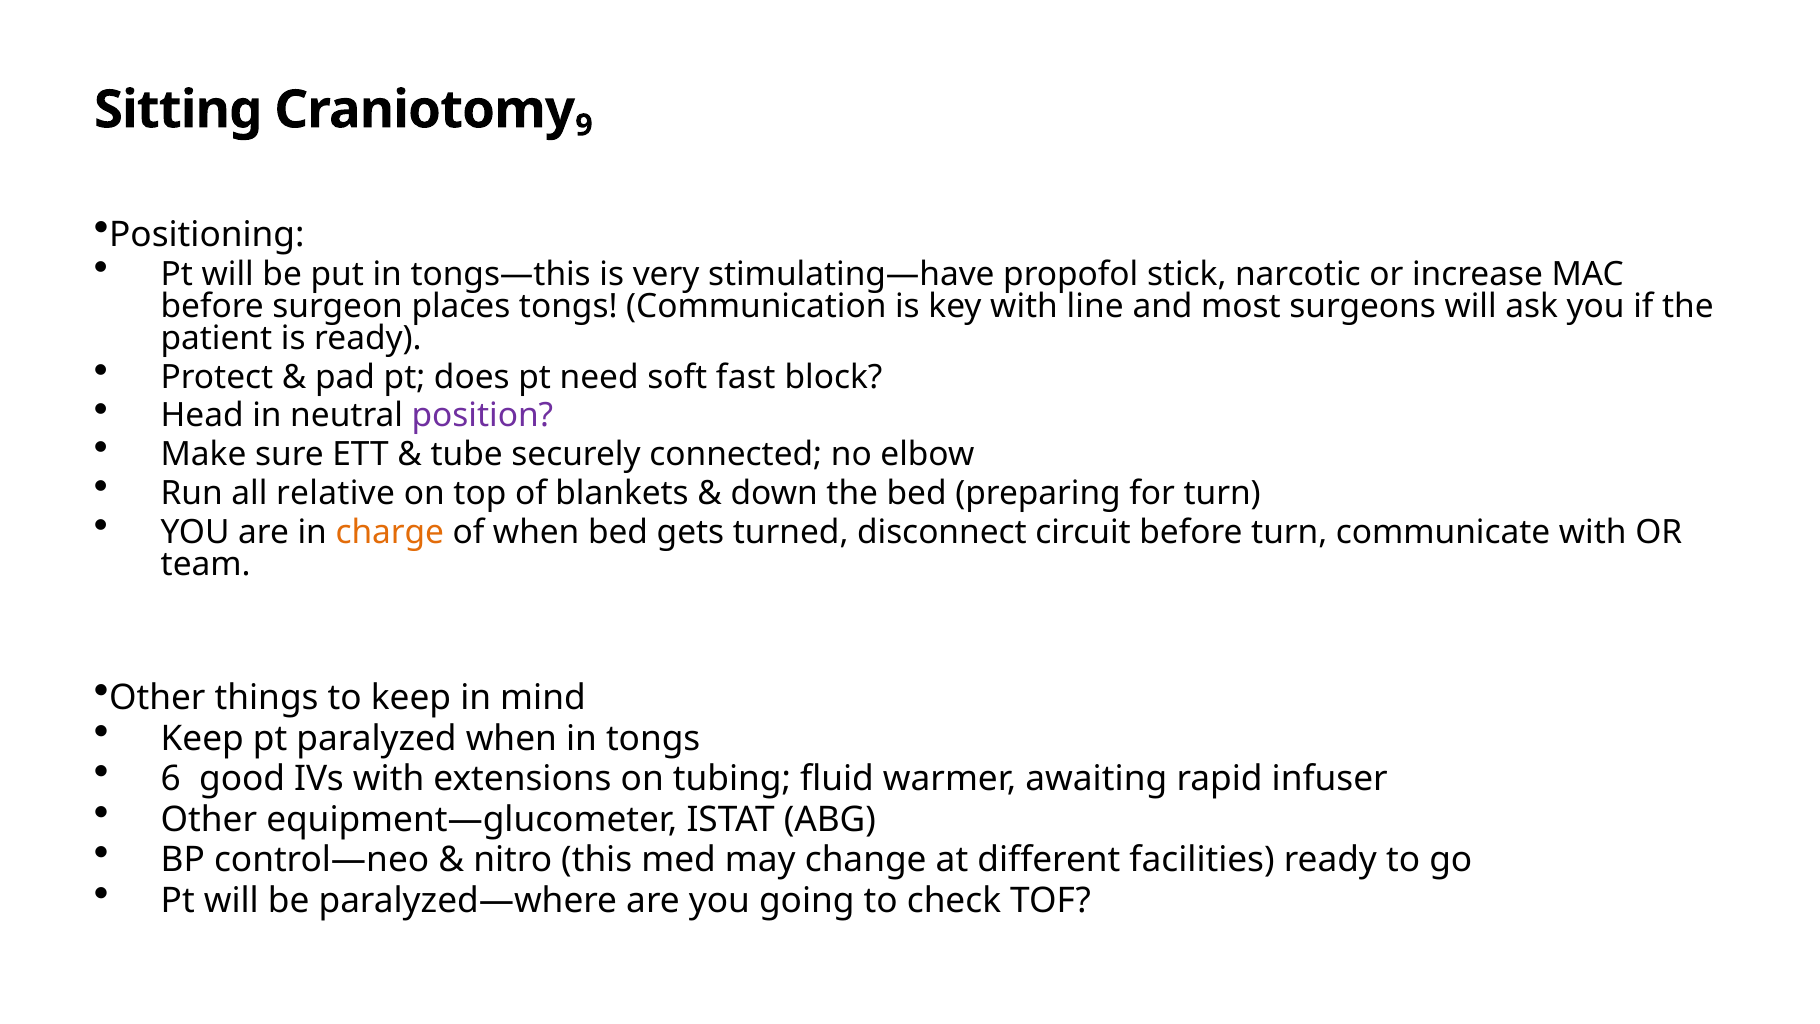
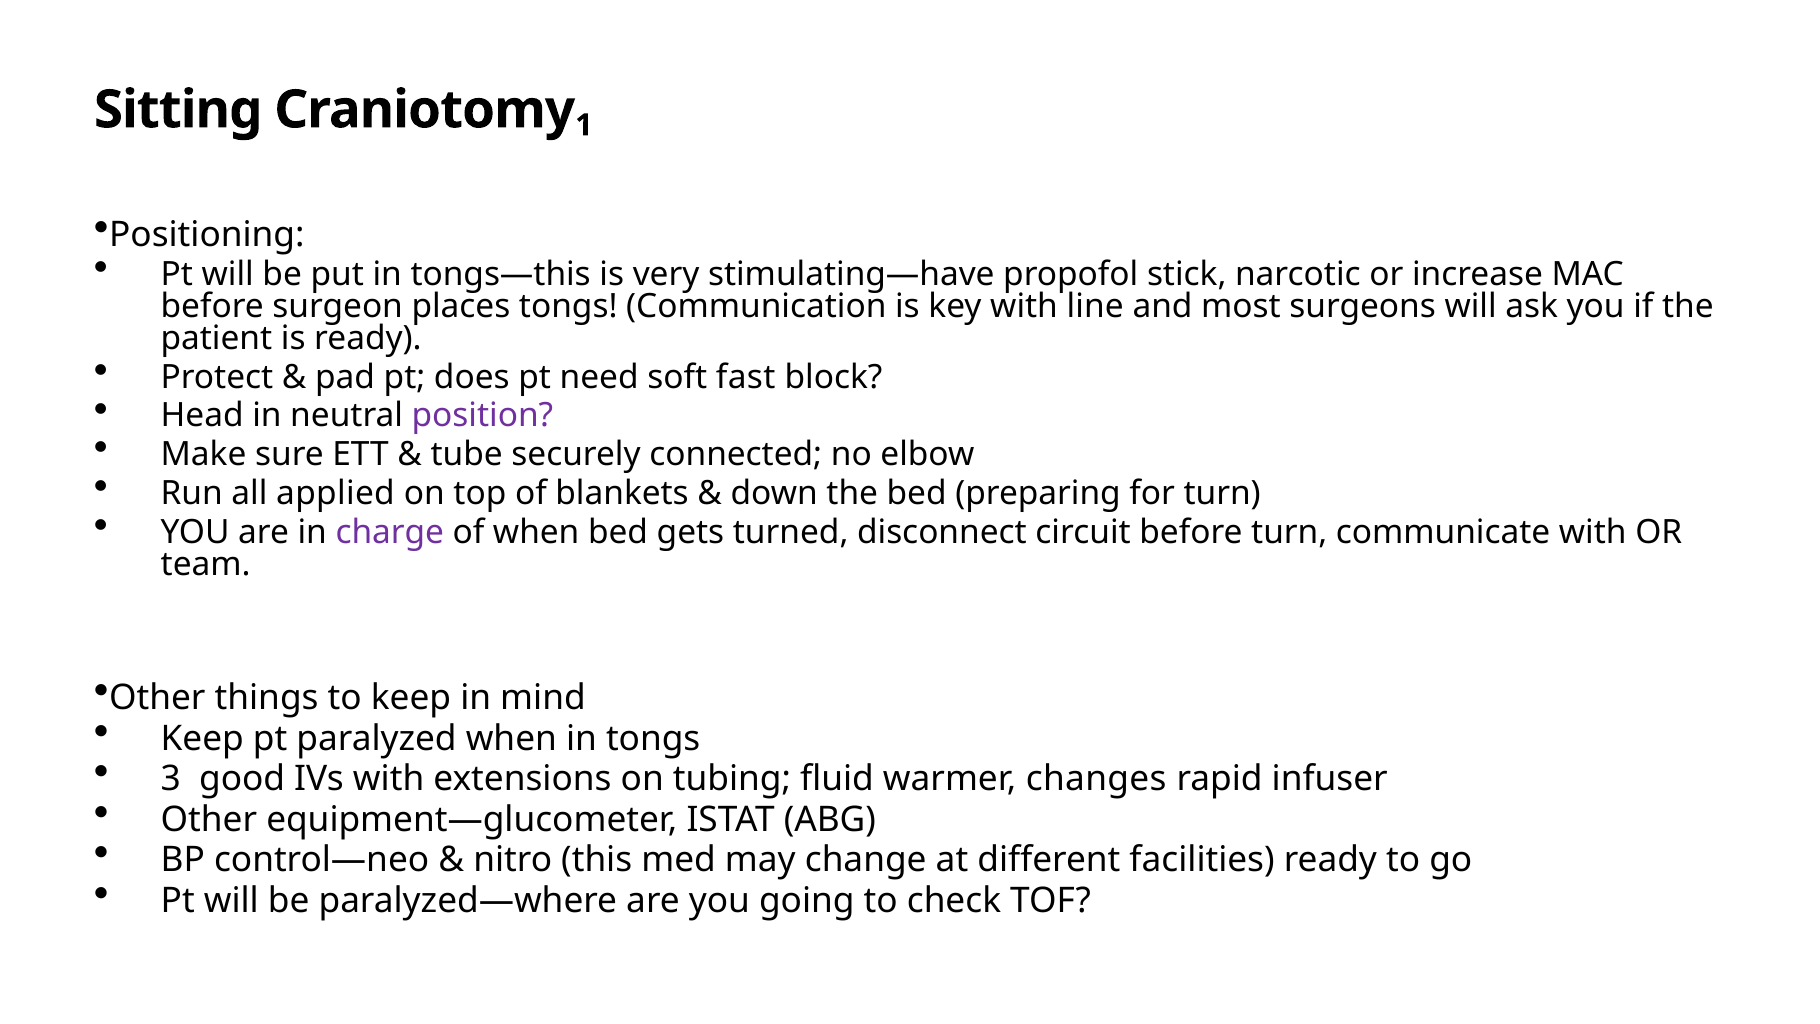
9: 9 -> 1
relative: relative -> applied
charge colour: orange -> purple
6: 6 -> 3
awaiting: awaiting -> changes
